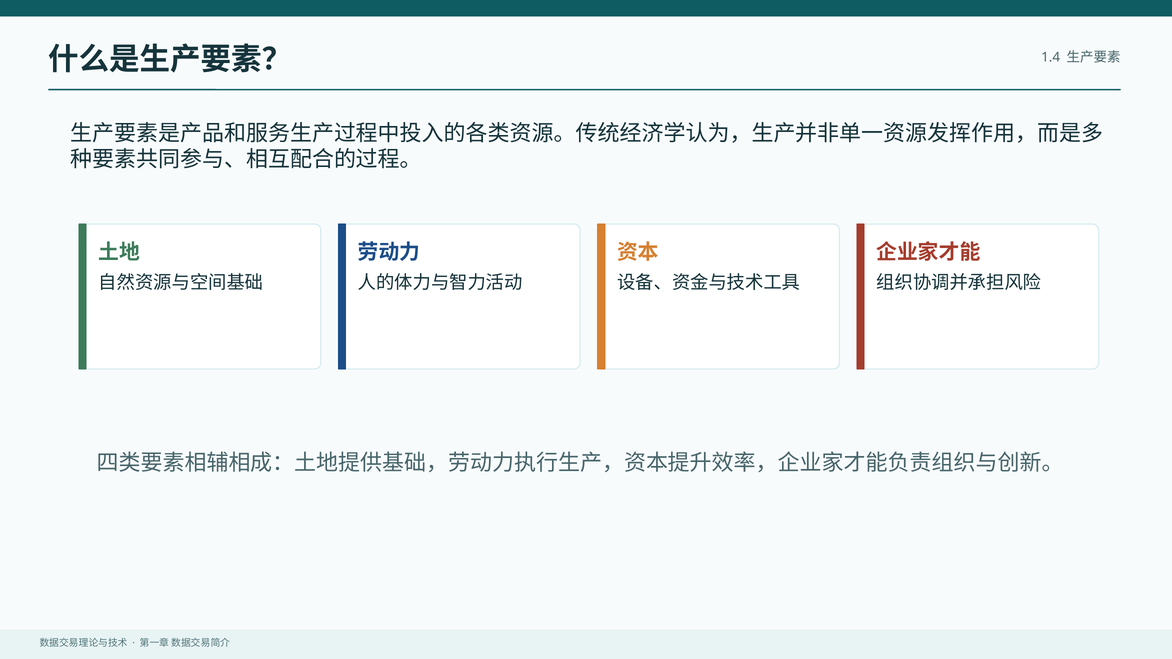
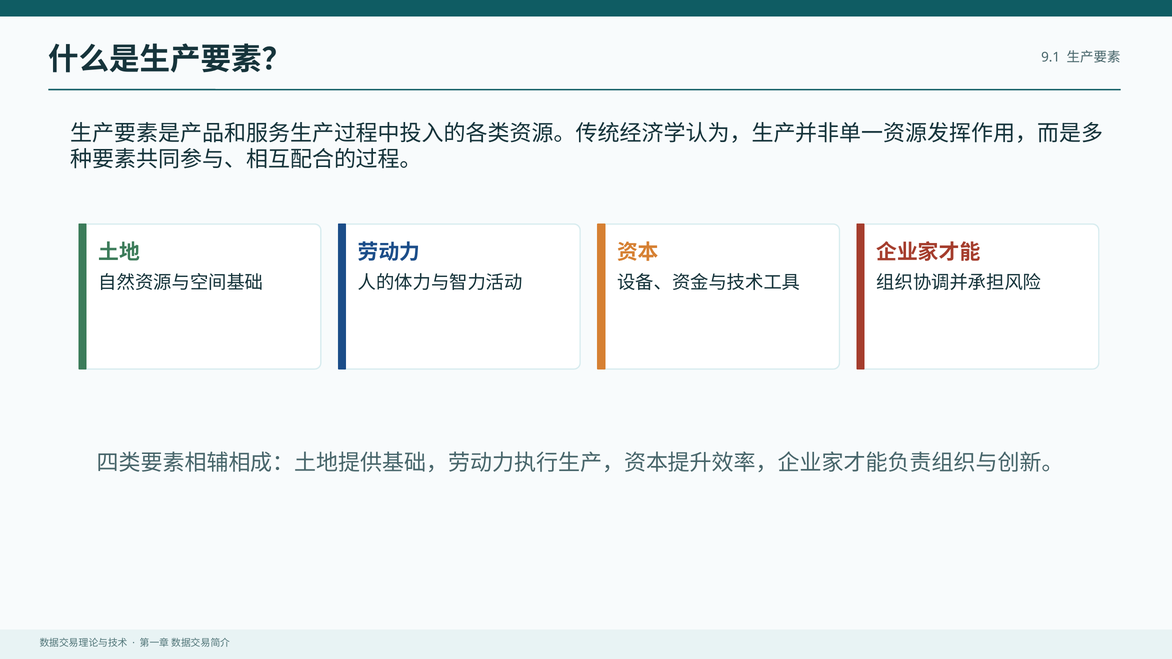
1.4: 1.4 -> 9.1
